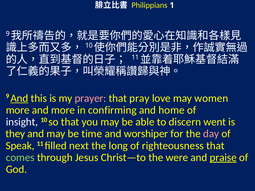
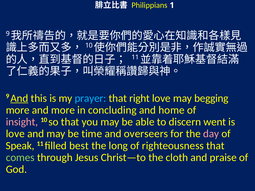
prayer colour: pink -> light blue
pray: pray -> right
women: women -> begging
confirming: confirming -> concluding
insight colour: white -> pink
they at (15, 134): they -> love
worshiper: worshiper -> overseers
next: next -> best
were: were -> cloth
praise underline: present -> none
